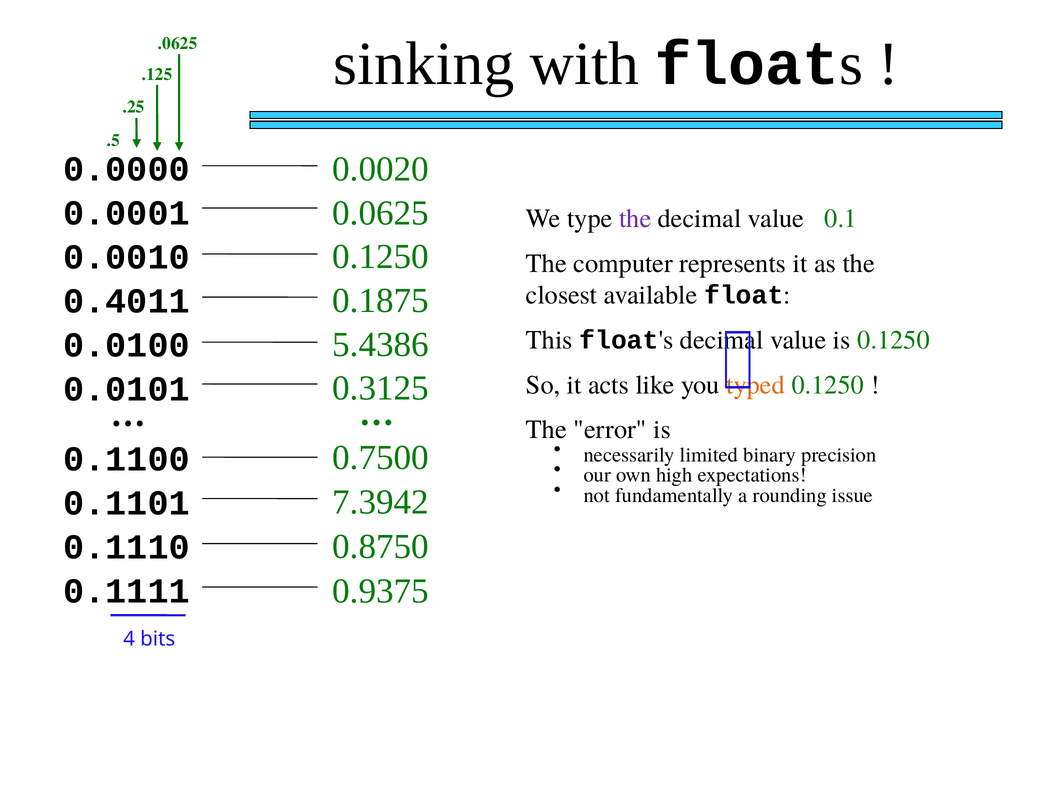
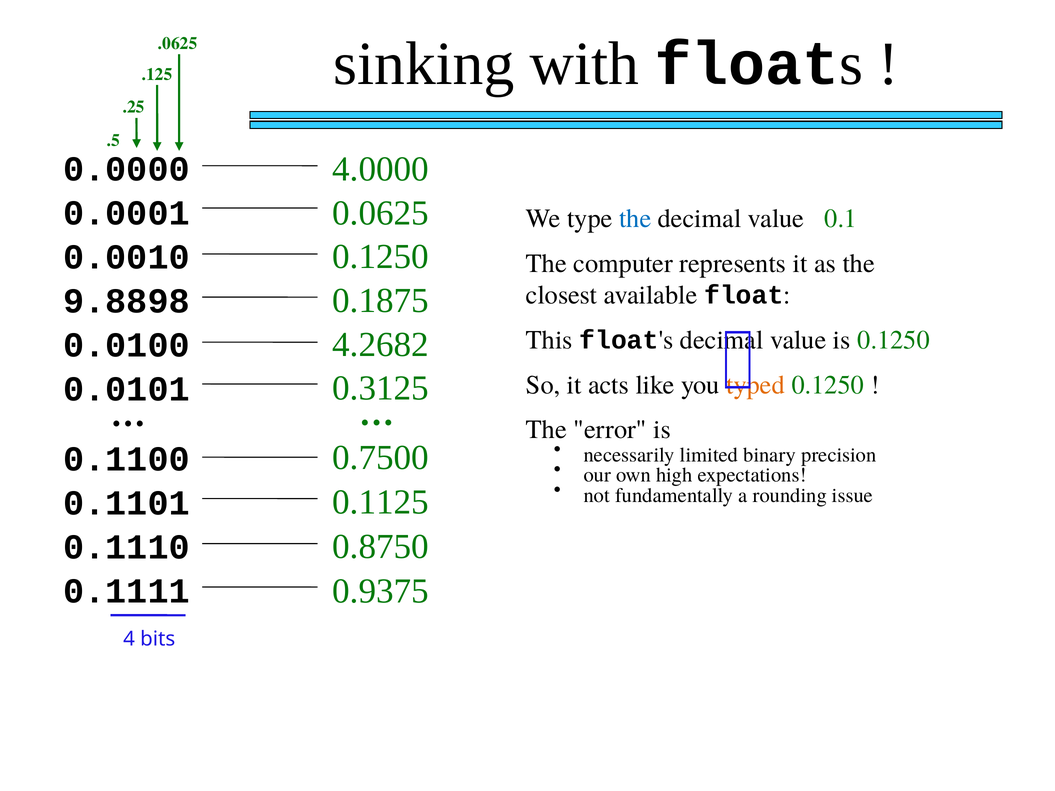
0.0020: 0.0020 -> 4.0000
the at (635, 219) colour: purple -> blue
0.4011: 0.4011 -> 9.8898
5.4386: 5.4386 -> 4.2682
7.3942: 7.3942 -> 0.1125
